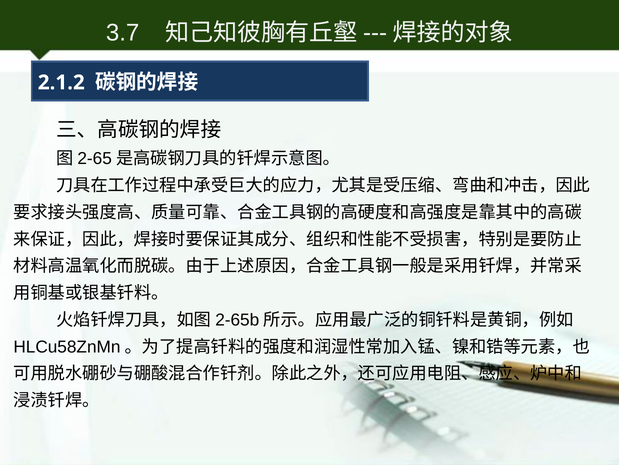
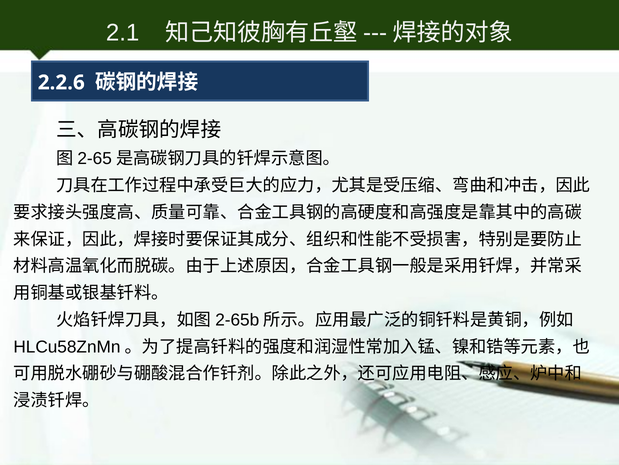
3.7: 3.7 -> 2.1
2.1.2: 2.1.2 -> 2.2.6
